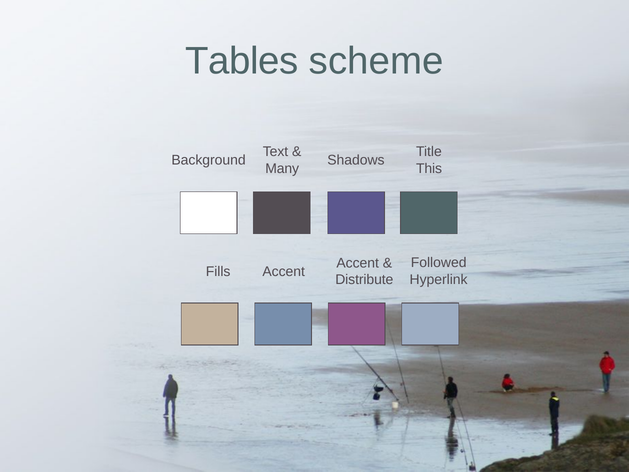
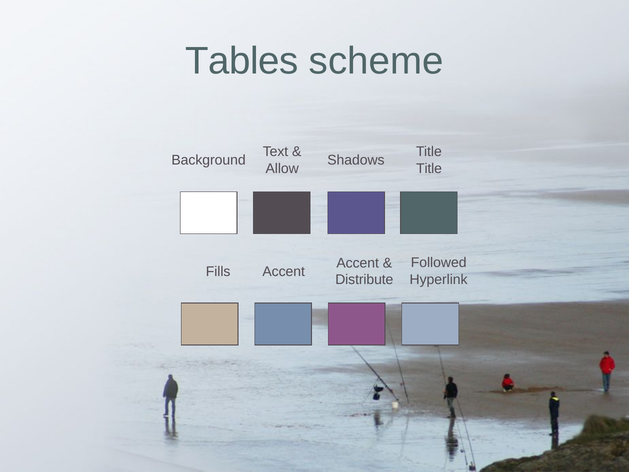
Many: Many -> Allow
This at (429, 169): This -> Title
